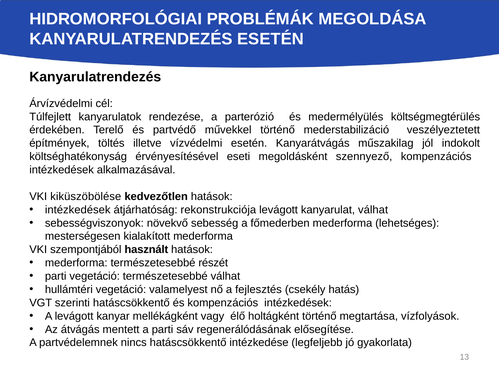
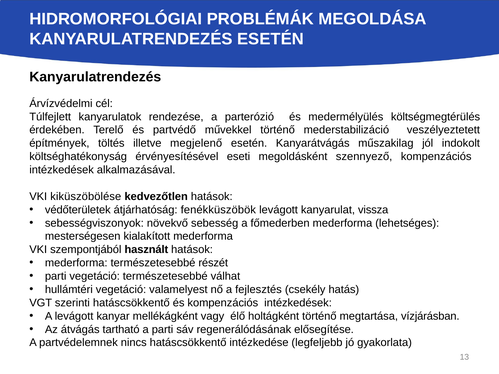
vízvédelmi: vízvédelmi -> megjelenő
intézkedések at (78, 210): intézkedések -> védőterületek
rekonstrukciója: rekonstrukciója -> fenékküszöbök
kanyarulat válhat: válhat -> vissza
vízfolyások: vízfolyások -> vízjárásban
mentett: mentett -> tartható
